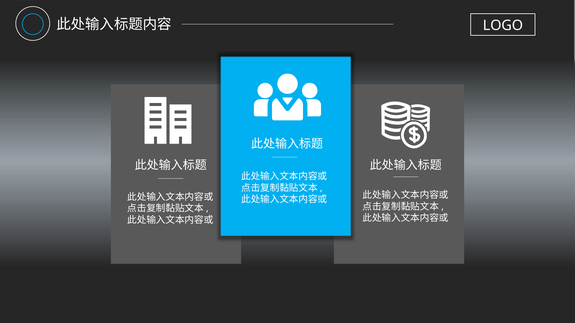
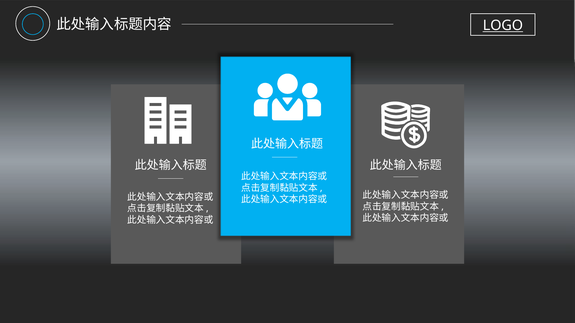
LOGO underline: none -> present
